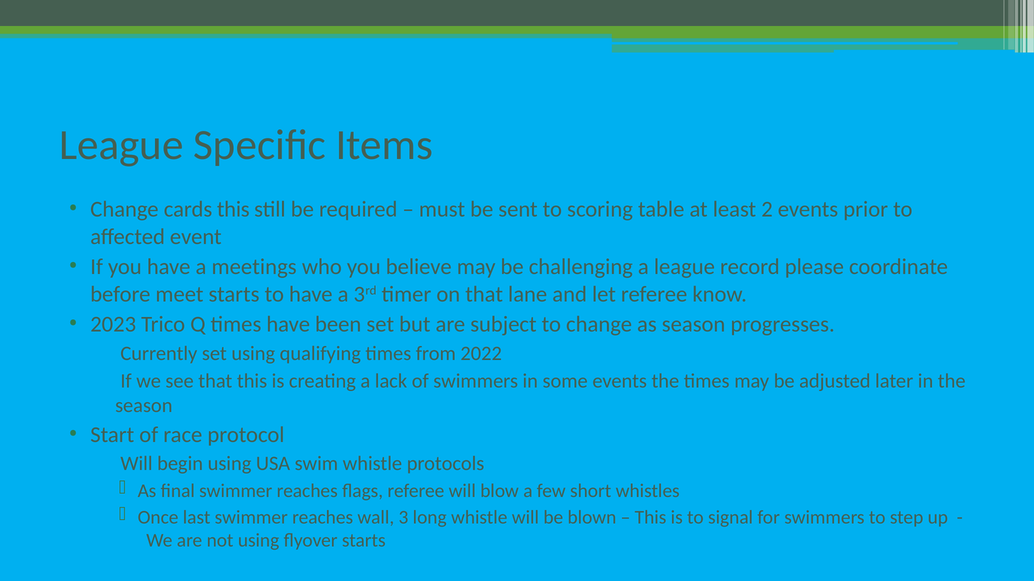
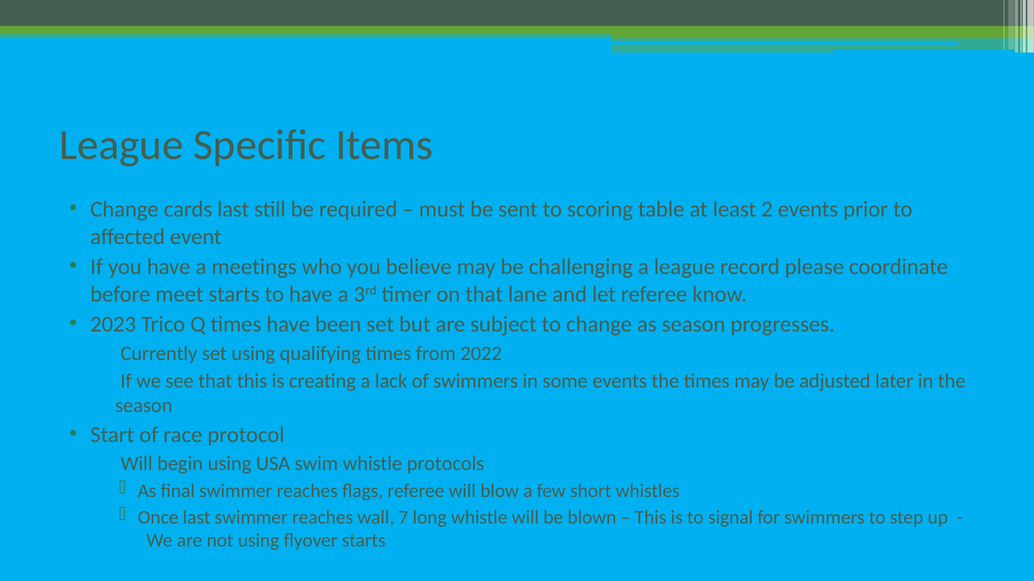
cards this: this -> last
3: 3 -> 7
